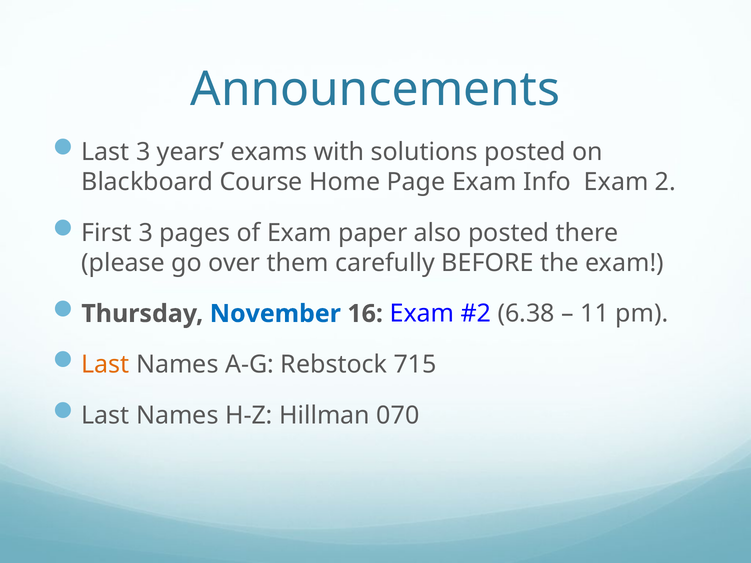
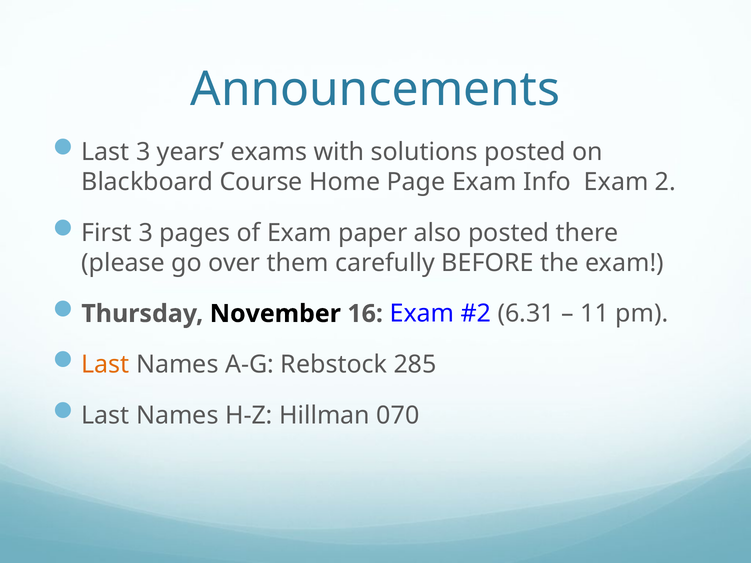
November colour: blue -> black
6.38: 6.38 -> 6.31
715: 715 -> 285
